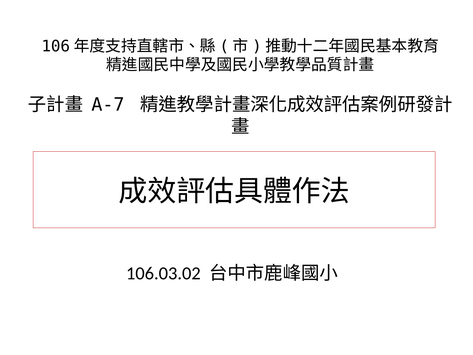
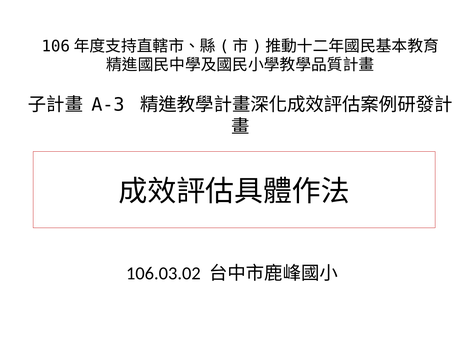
A-7: A-7 -> A-3
